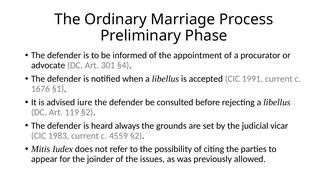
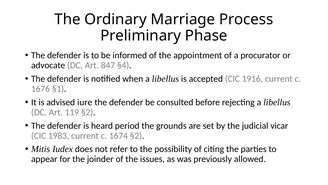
301: 301 -> 847
1991: 1991 -> 1916
always: always -> period
4559: 4559 -> 1674
